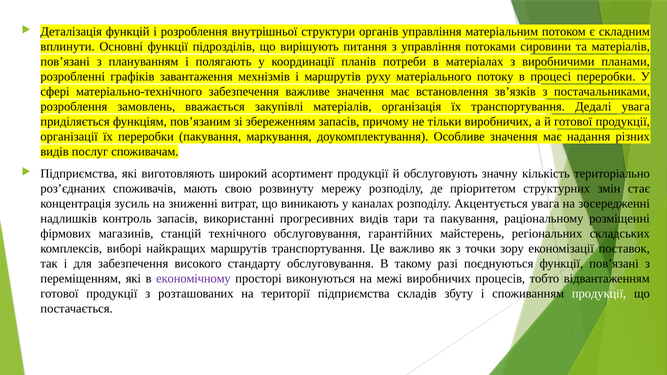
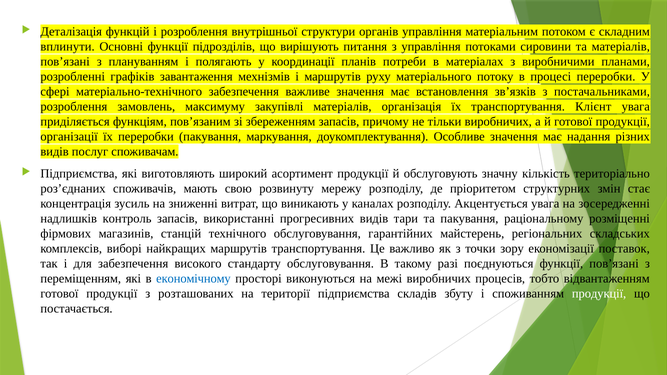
вважається: вважається -> максимуму
Дедалі: Дедалі -> Клієнт
економічному colour: purple -> blue
